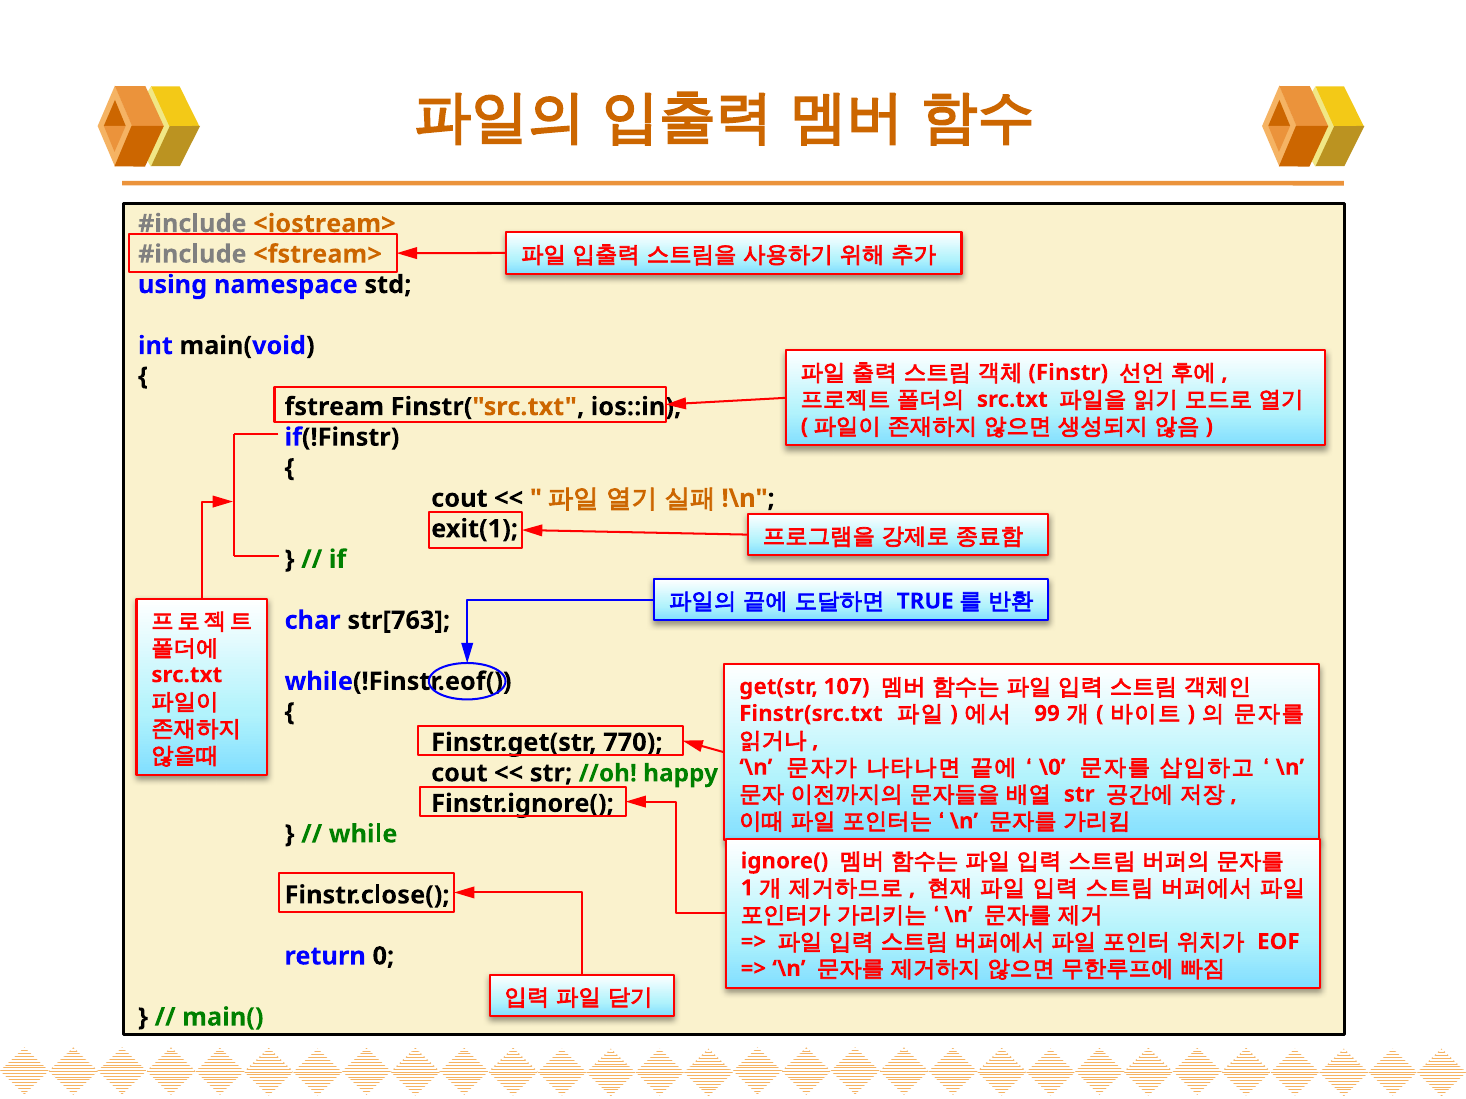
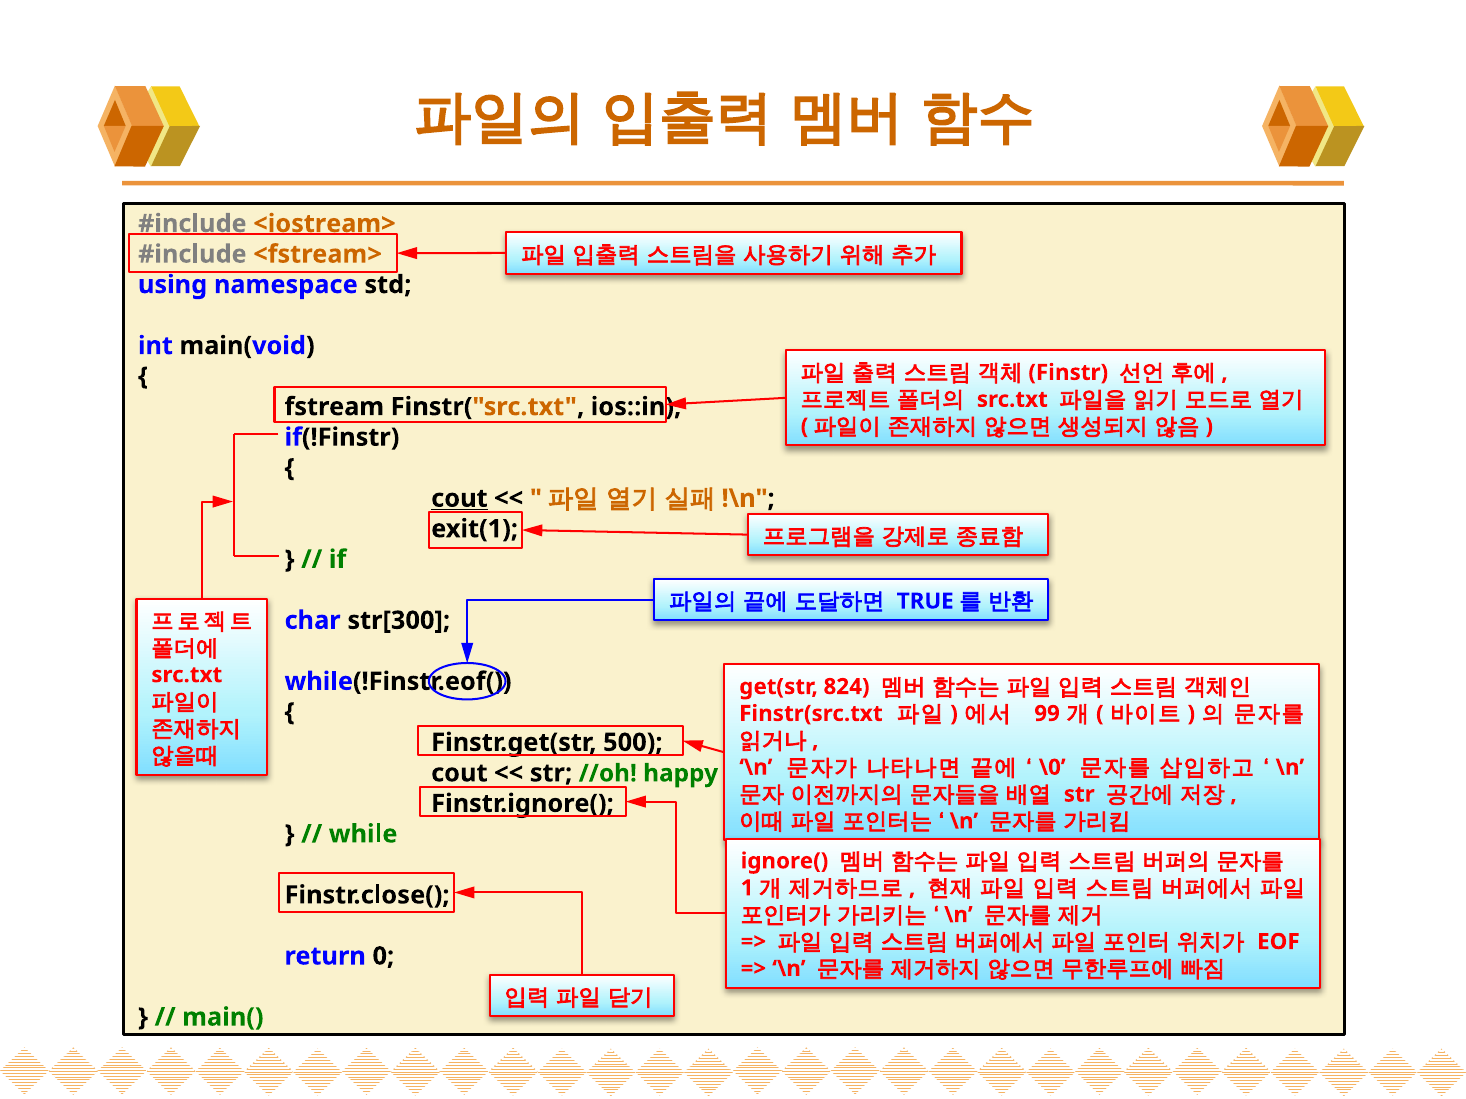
cout at (459, 499) underline: none -> present
str[763: str[763 -> str[300
107: 107 -> 824
770: 770 -> 500
